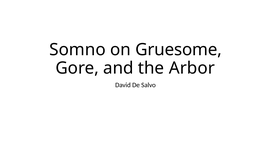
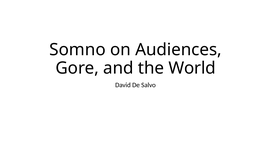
Gruesome: Gruesome -> Audiences
Arbor: Arbor -> World
